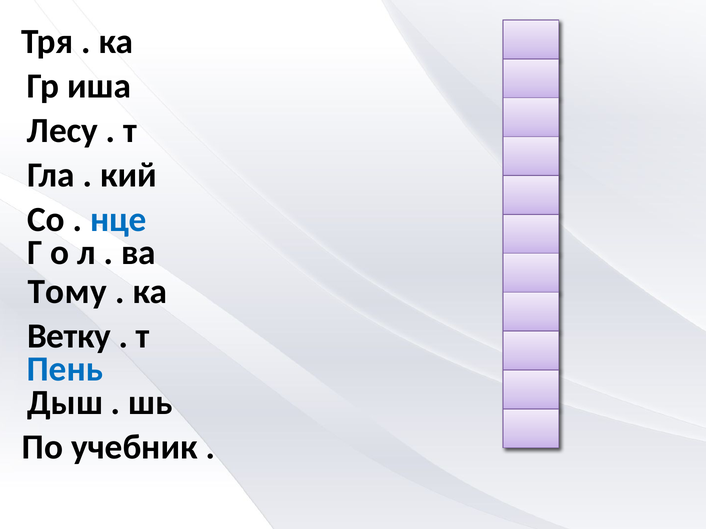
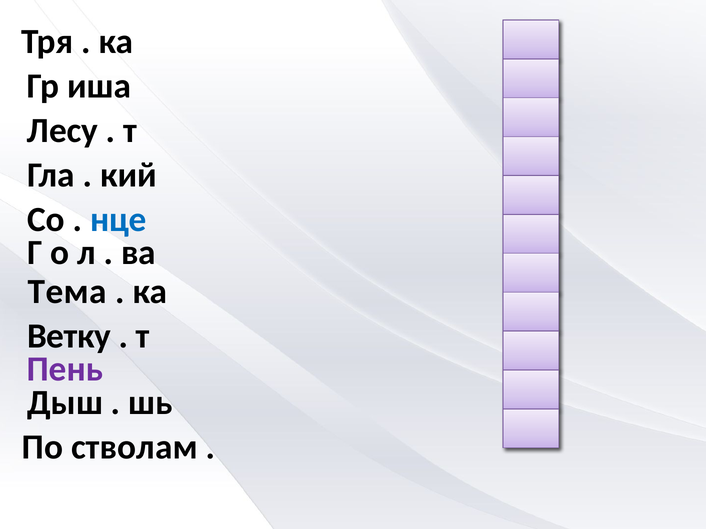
Тому: Тому -> Тема
Пень colour: blue -> purple
учебник: учебник -> стволам
